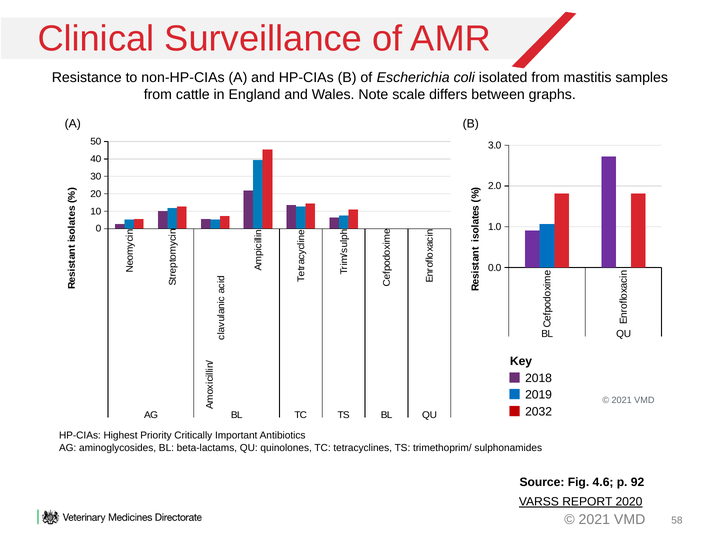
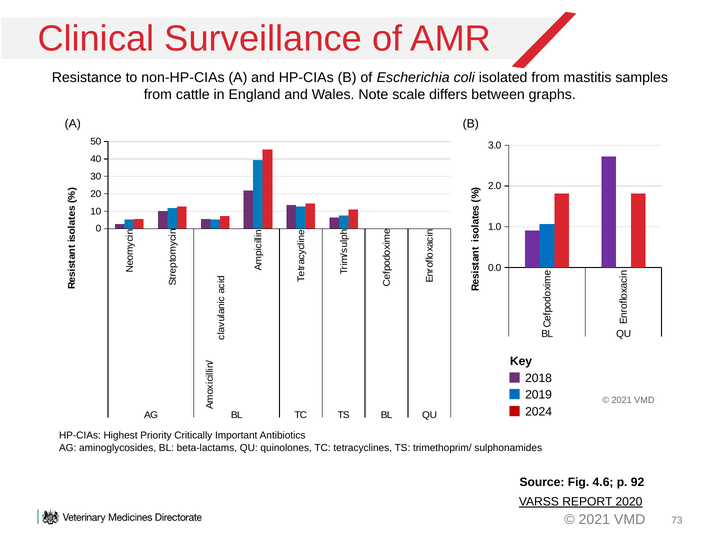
2032: 2032 -> 2024
58: 58 -> 73
